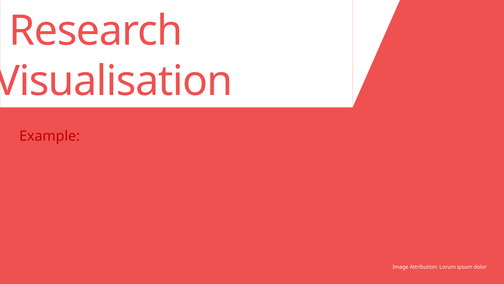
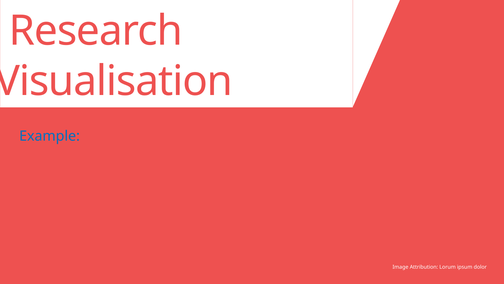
Example colour: red -> blue
